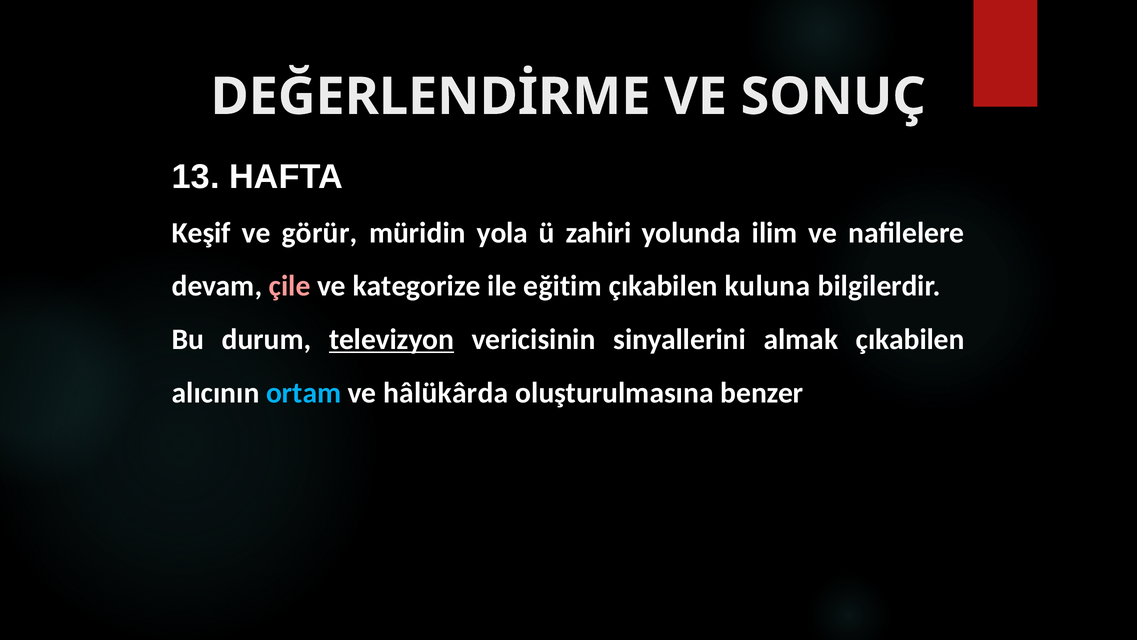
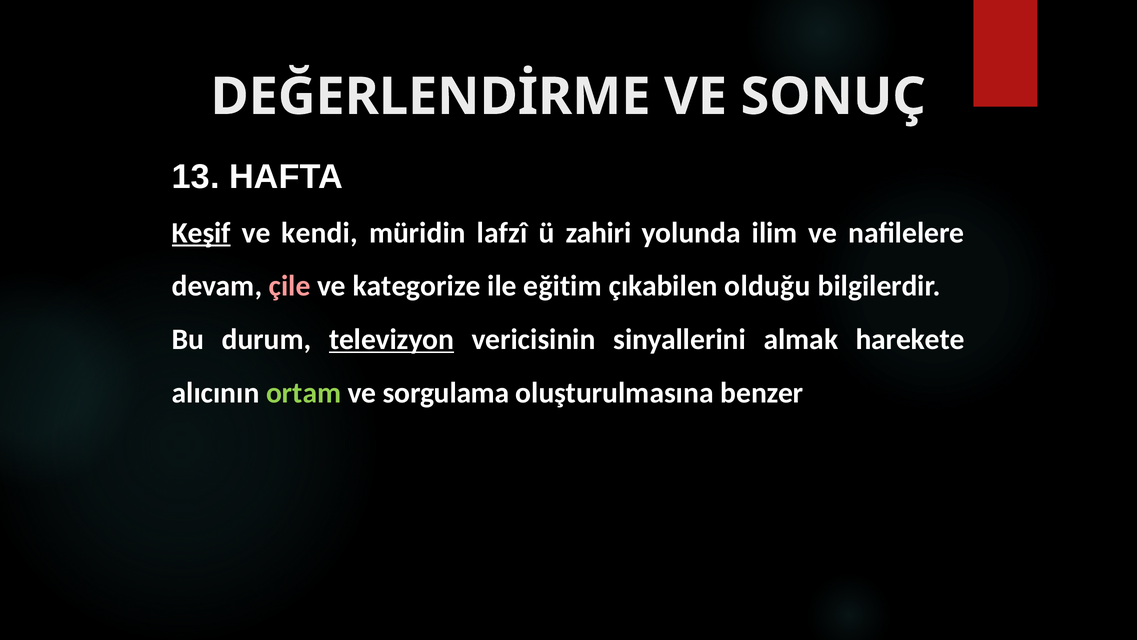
Keşif underline: none -> present
görür: görür -> kendi
yola: yola -> lafzî
kuluna: kuluna -> olduğu
almak çıkabilen: çıkabilen -> harekete
ortam colour: light blue -> light green
hâlükârda: hâlükârda -> sorgulama
